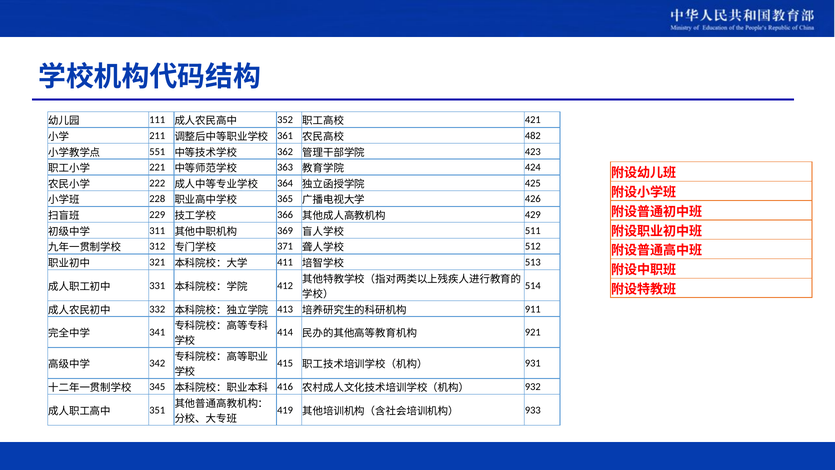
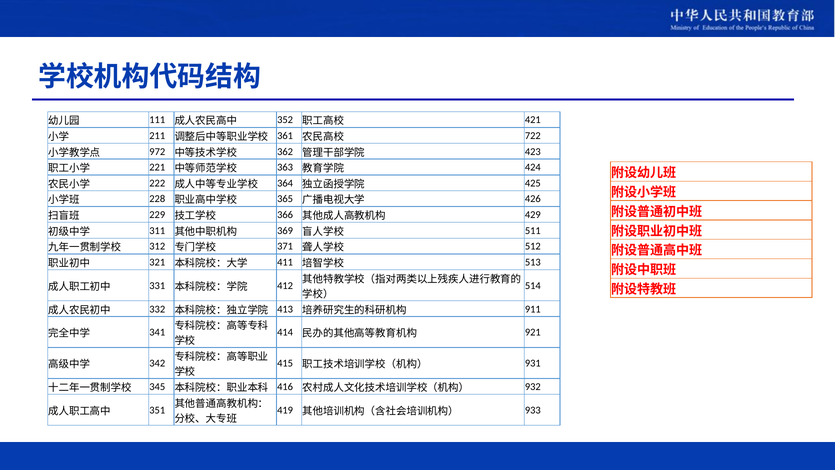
482: 482 -> 722
551: 551 -> 972
